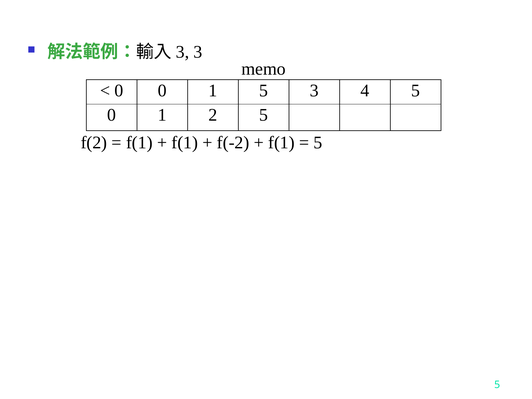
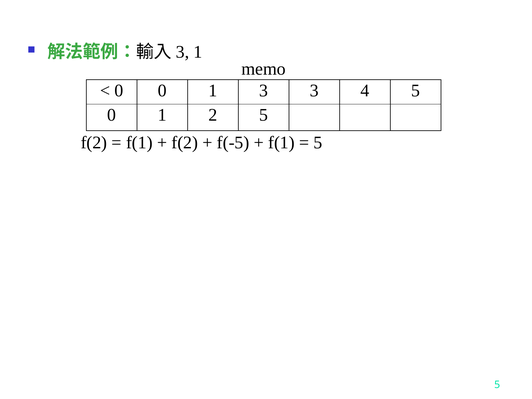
3 at (198, 52): 3 -> 1
1 5: 5 -> 3
f(1 at (185, 143): f(1 -> f(2
f(-2: f(-2 -> f(-5
